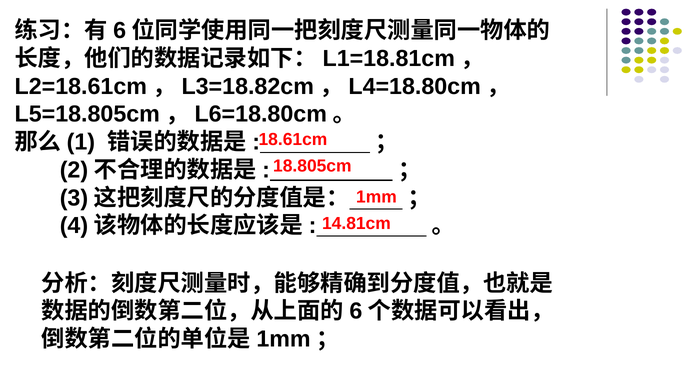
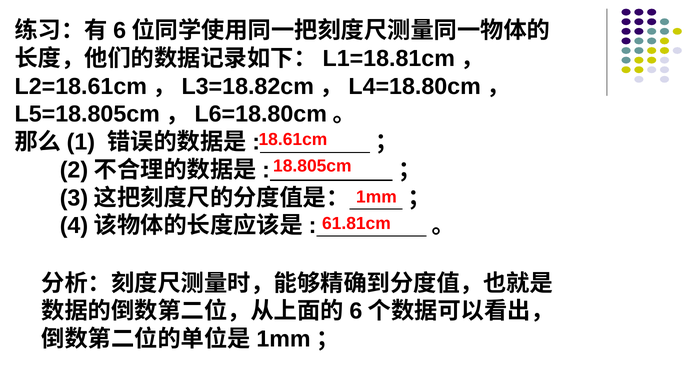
14.81cm: 14.81cm -> 61.81cm
